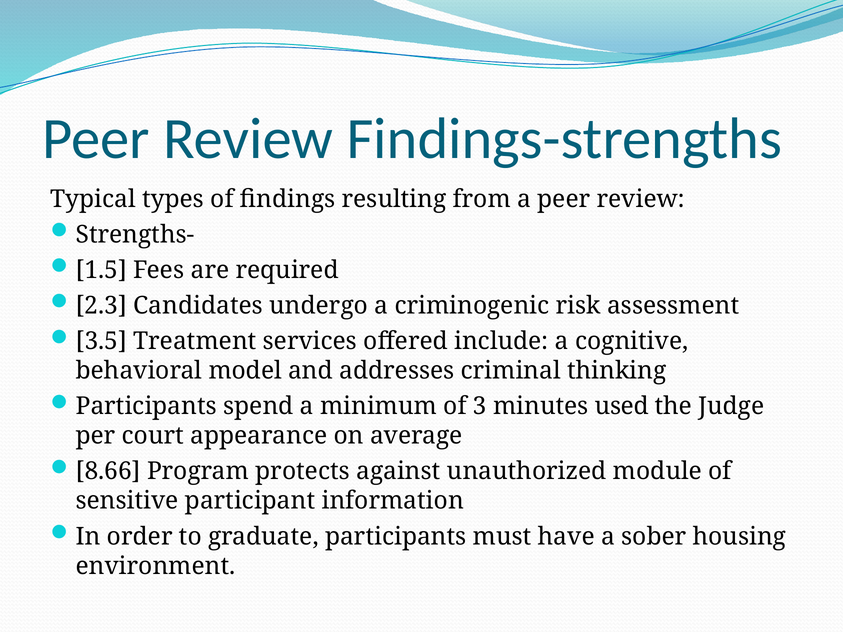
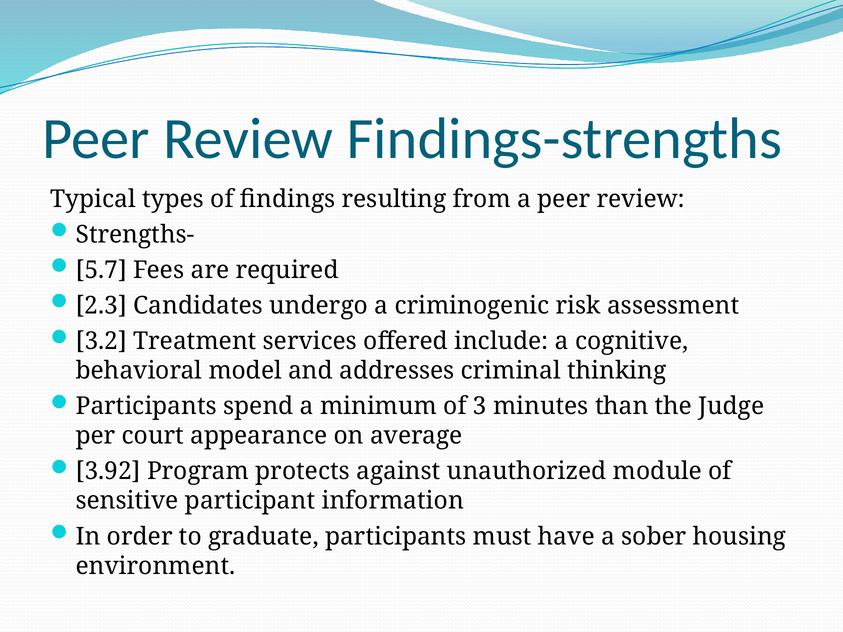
1.5: 1.5 -> 5.7
3.5: 3.5 -> 3.2
used: used -> than
8.66: 8.66 -> 3.92
